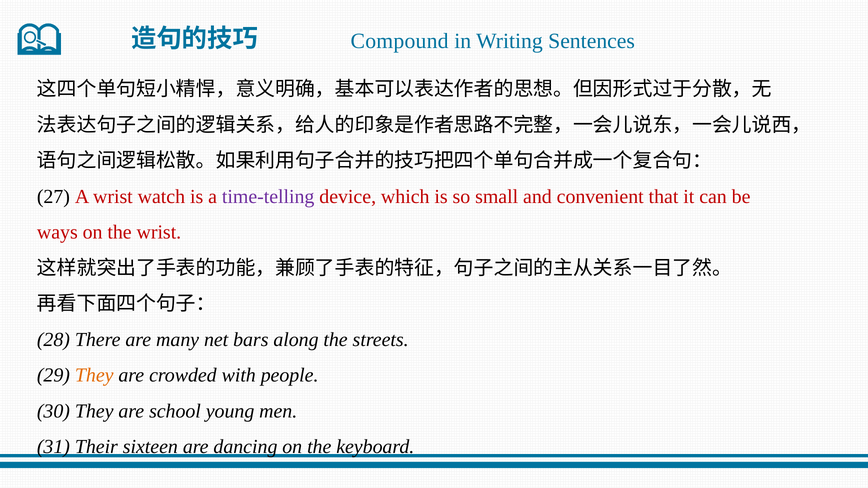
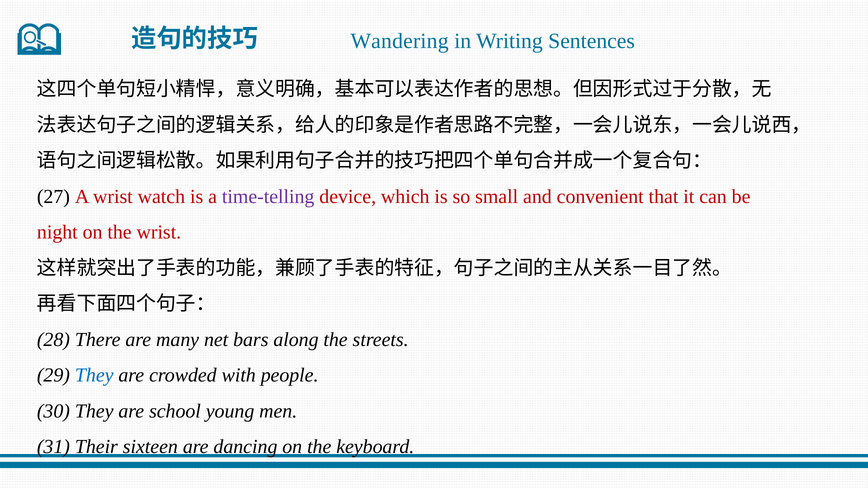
Compound: Compound -> Wandering
ways: ways -> night
They at (94, 375) colour: orange -> blue
